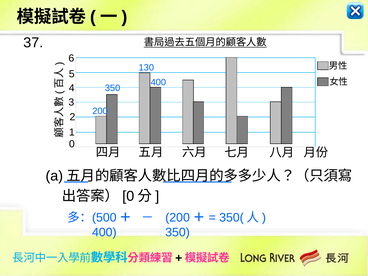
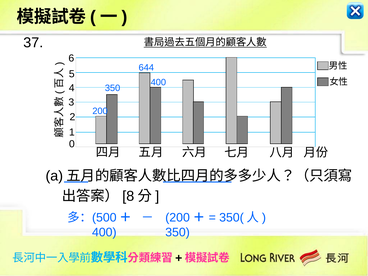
130: 130 -> 644
0 at (128, 196): 0 -> 8
